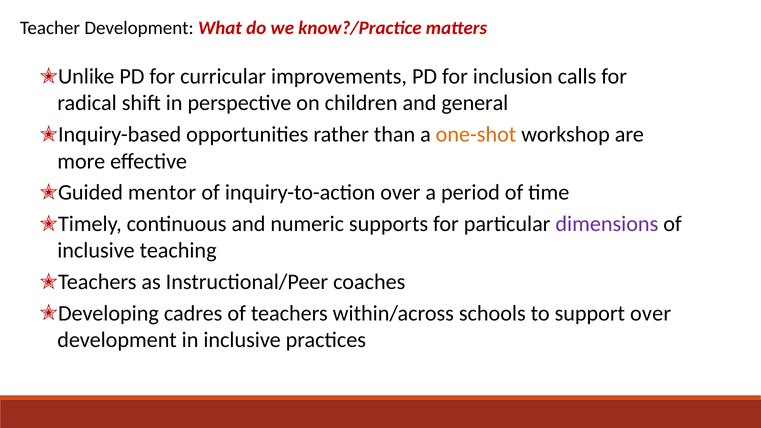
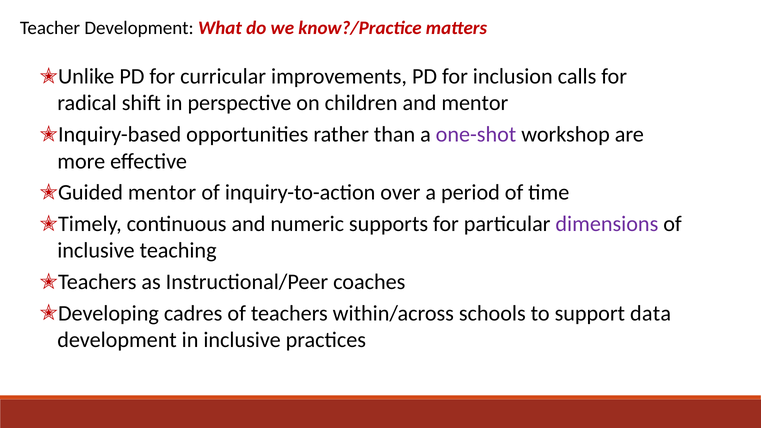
and general: general -> mentor
one-shot colour: orange -> purple
support over: over -> data
